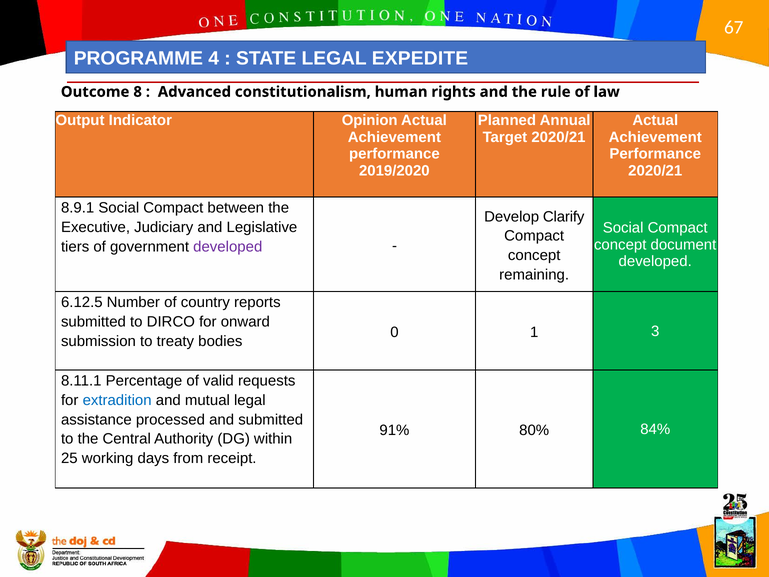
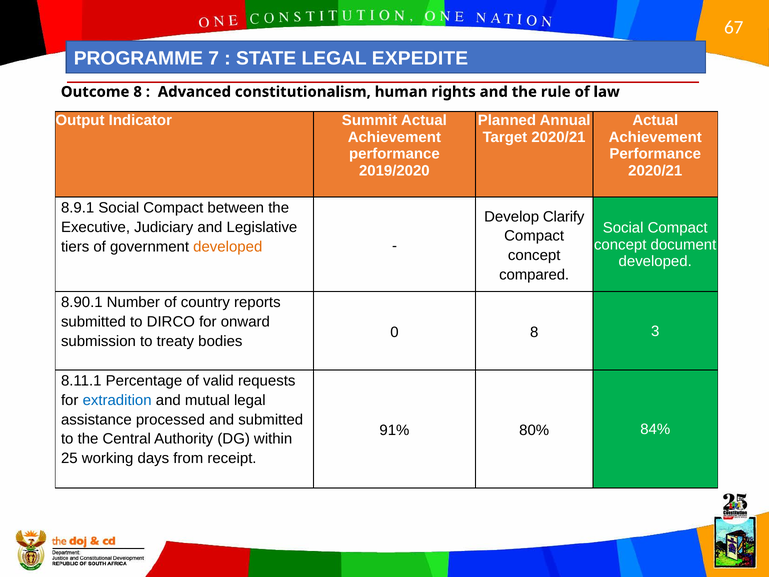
4: 4 -> 7
Opinion: Opinion -> Summit
developed at (228, 247) colour: purple -> orange
remaining: remaining -> compared
6.12.5: 6.12.5 -> 8.90.1
0 1: 1 -> 8
